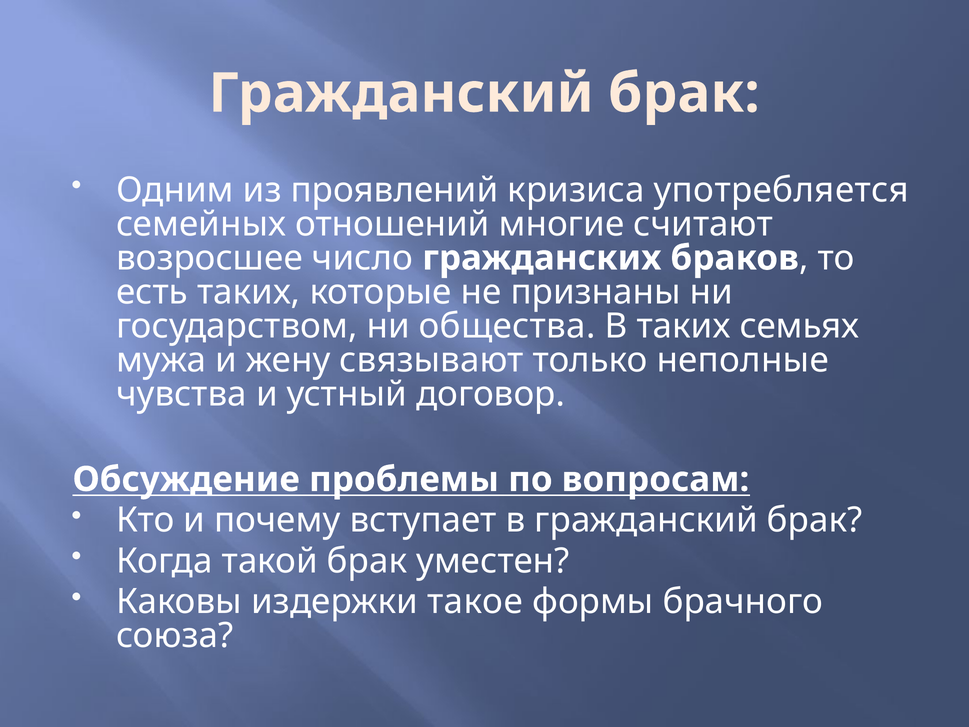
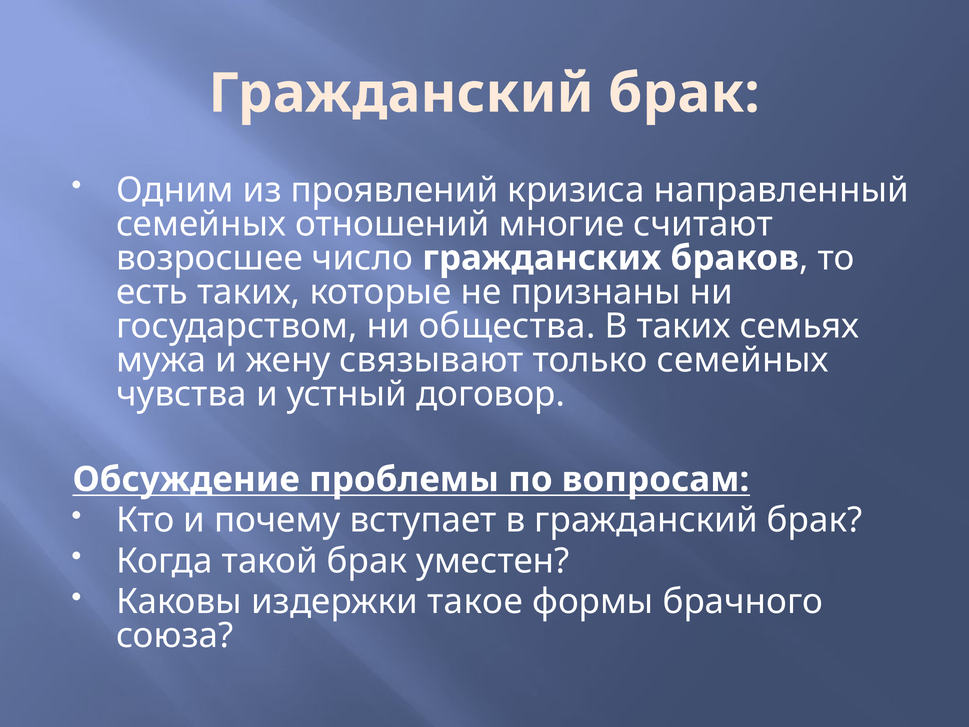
употребляется: употребляется -> направленный
только неполные: неполные -> семейных
